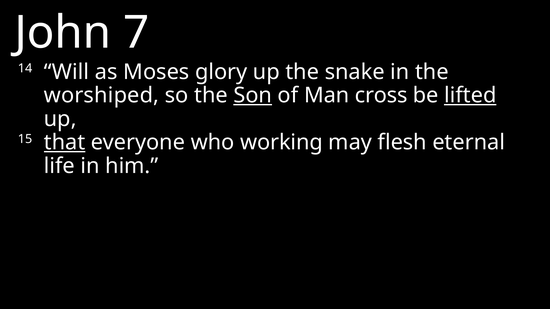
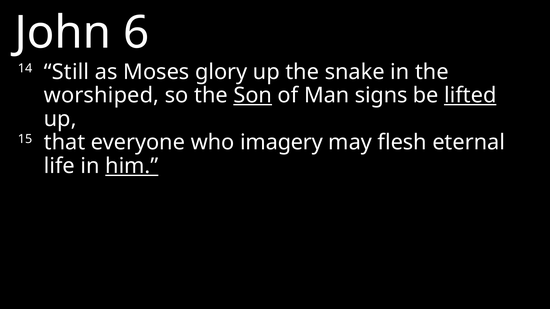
7: 7 -> 6
Will: Will -> Still
cross: cross -> signs
that underline: present -> none
working: working -> imagery
him underline: none -> present
